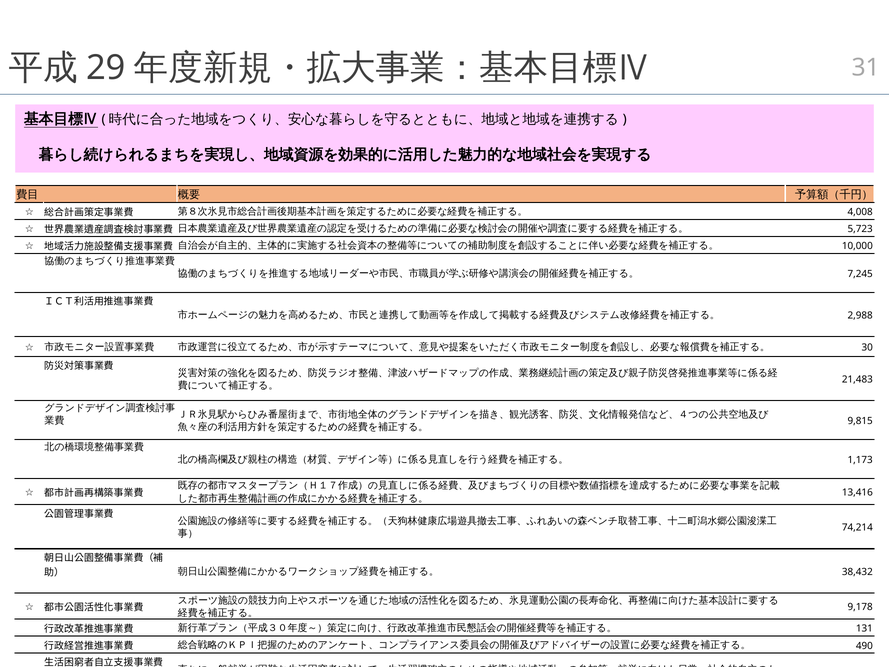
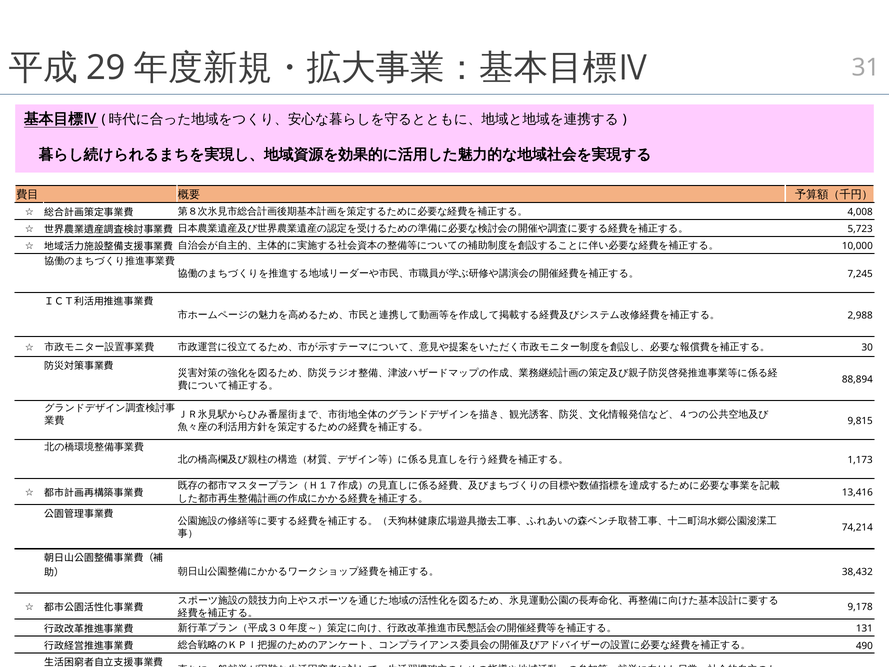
21,483: 21,483 -> 88,894
